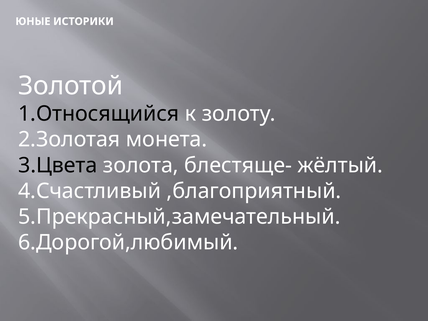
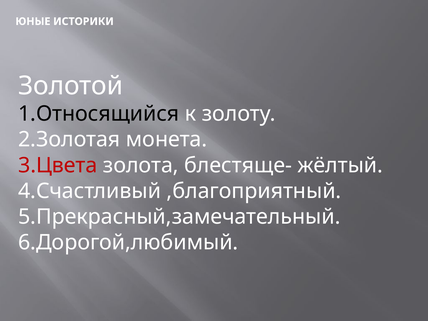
3.Цвета colour: black -> red
